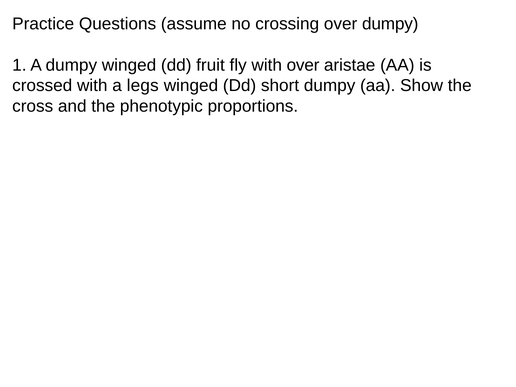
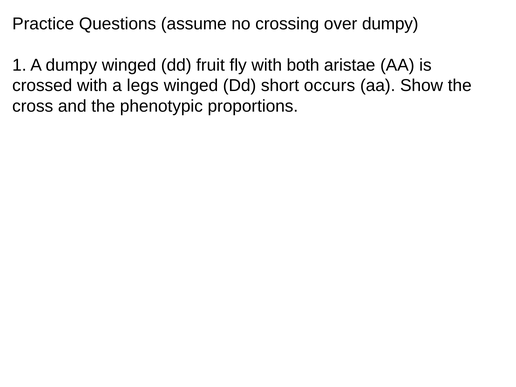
with over: over -> both
short dumpy: dumpy -> occurs
